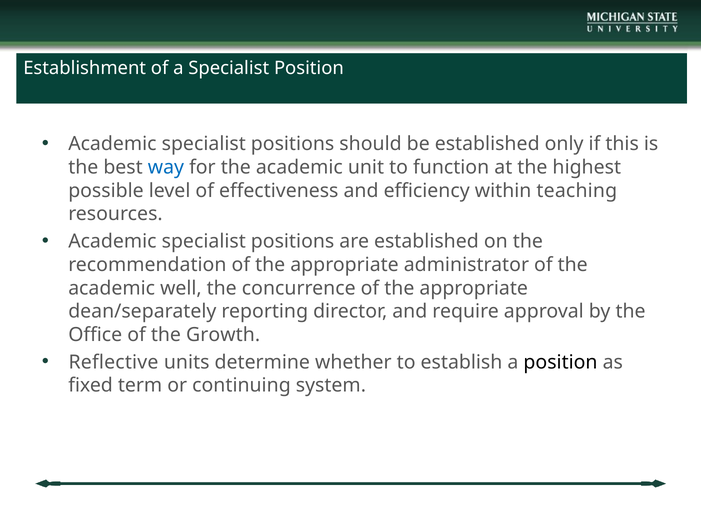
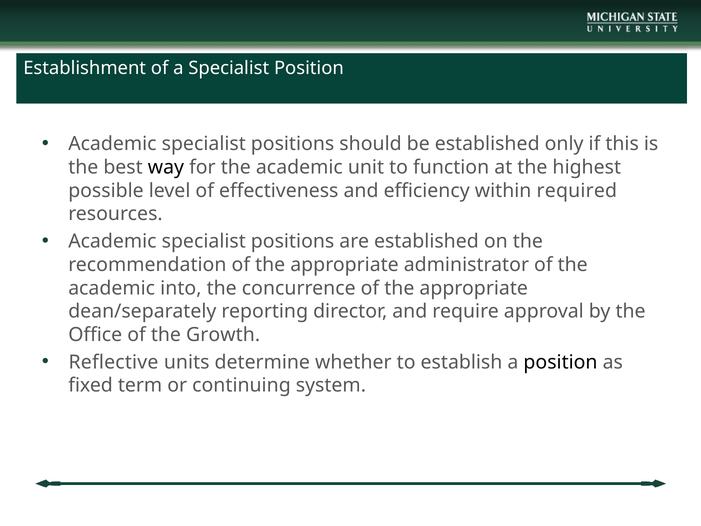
way colour: blue -> black
teaching: teaching -> required
well: well -> into
